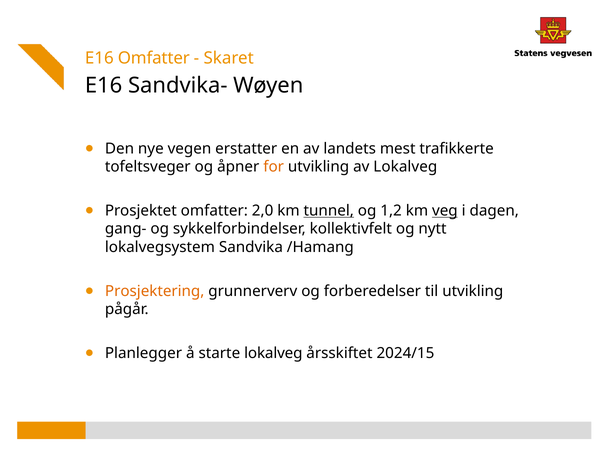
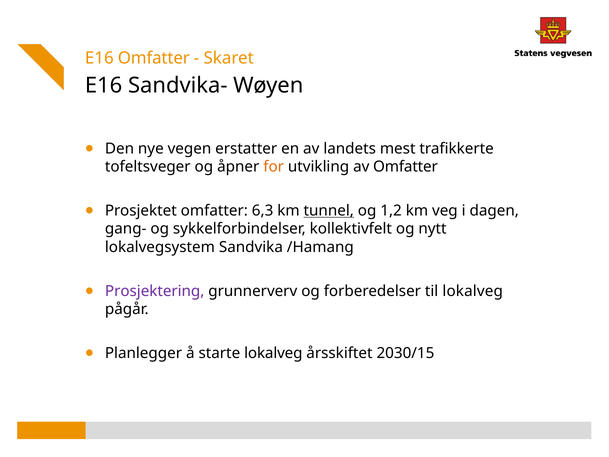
av Lokalveg: Lokalveg -> Omfatter
2,0: 2,0 -> 6,3
veg underline: present -> none
Prosjektering colour: orange -> purple
til utvikling: utvikling -> lokalveg
2024/15: 2024/15 -> 2030/15
